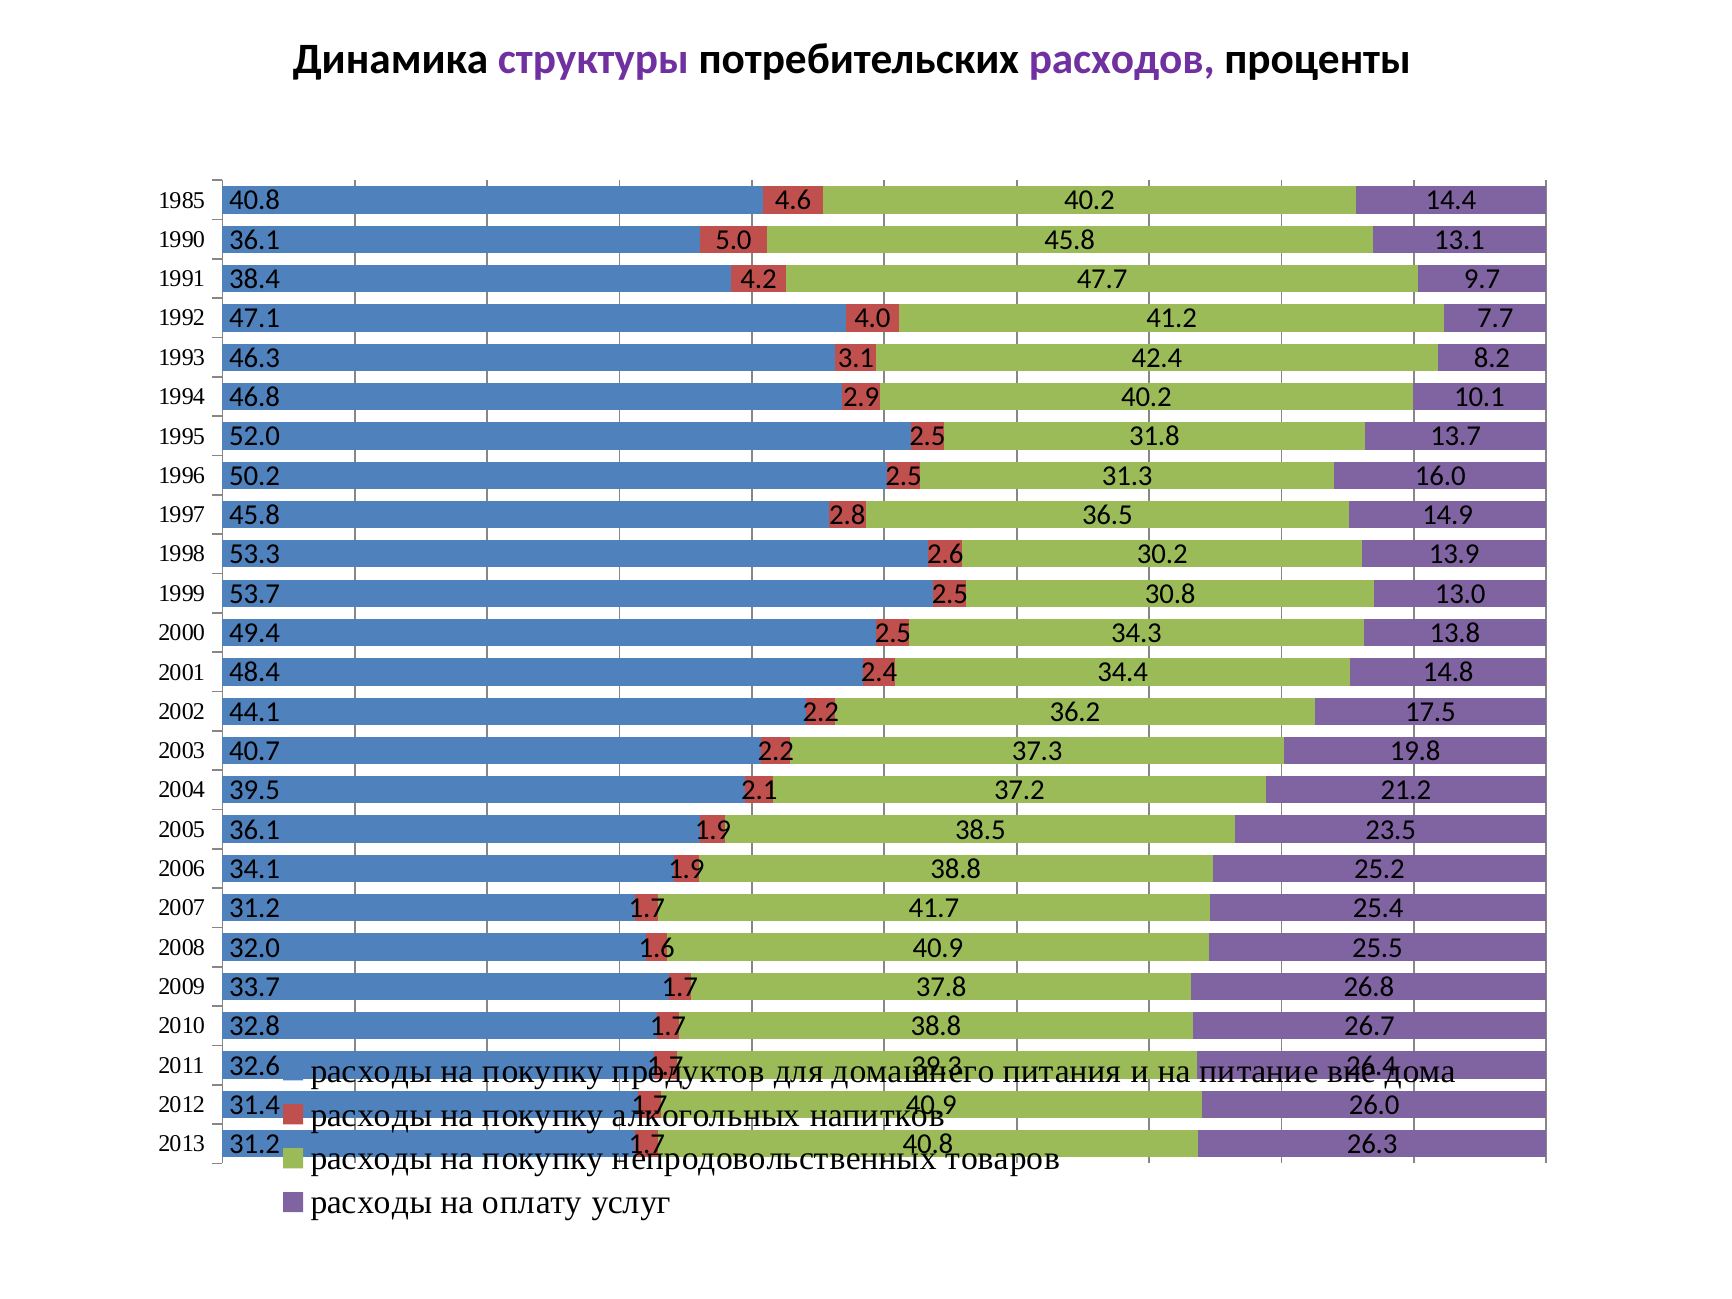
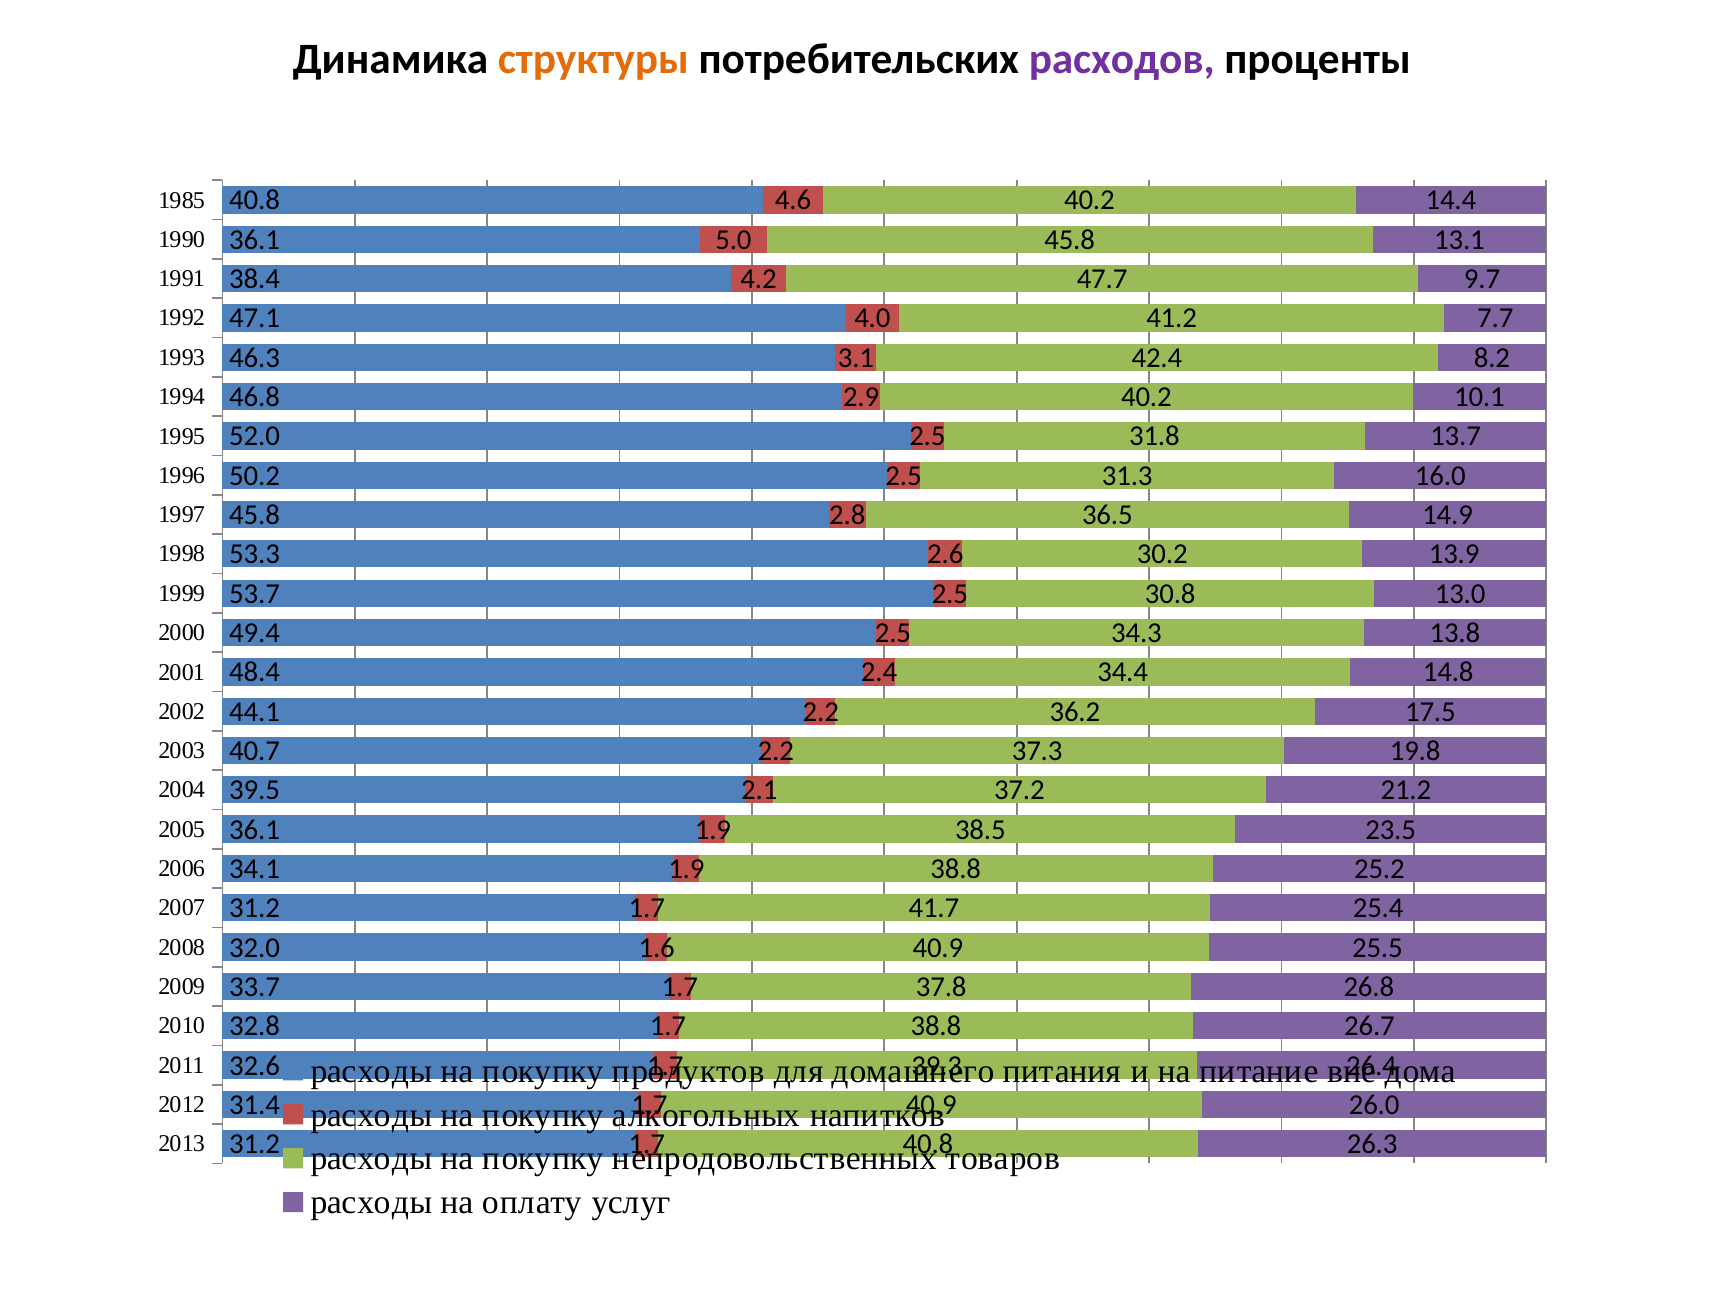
структуры colour: purple -> orange
